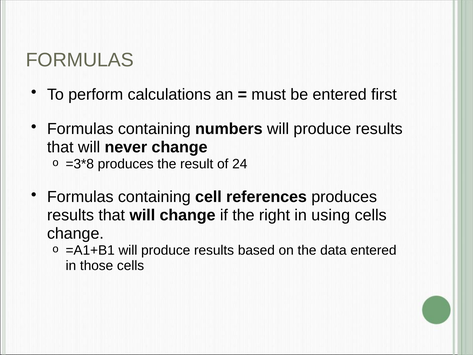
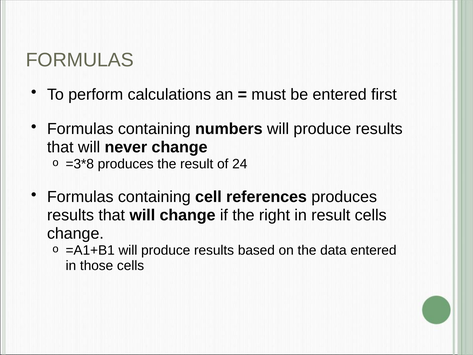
in using: using -> result
